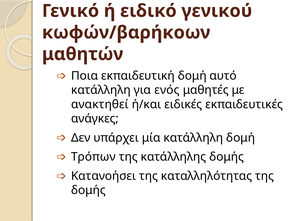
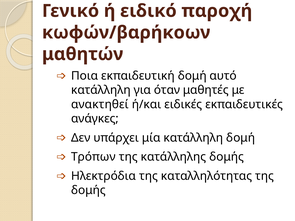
γενικού: γενικού -> παροχή
ενός: ενός -> όταν
Κατανοήσει: Κατανοήσει -> Ηλεκτρόδια
